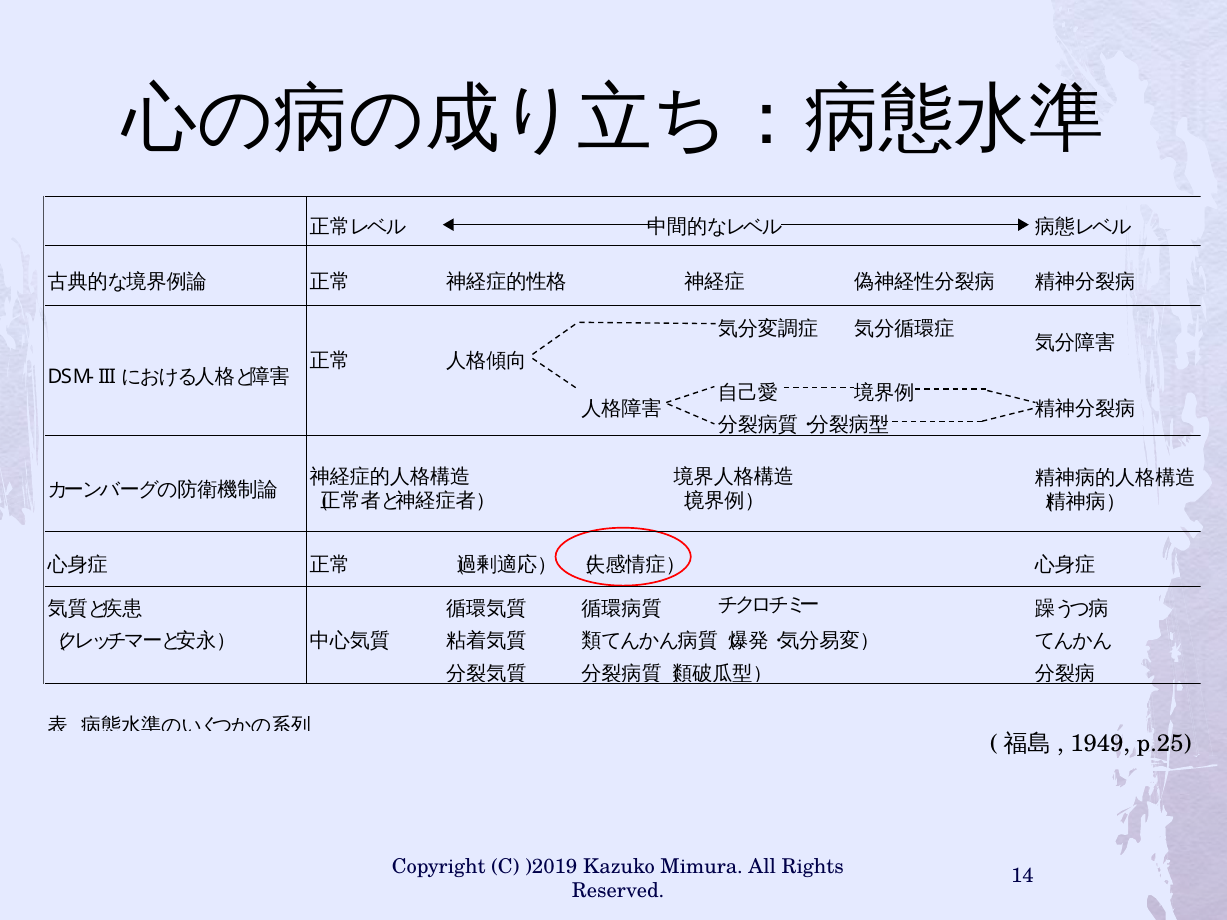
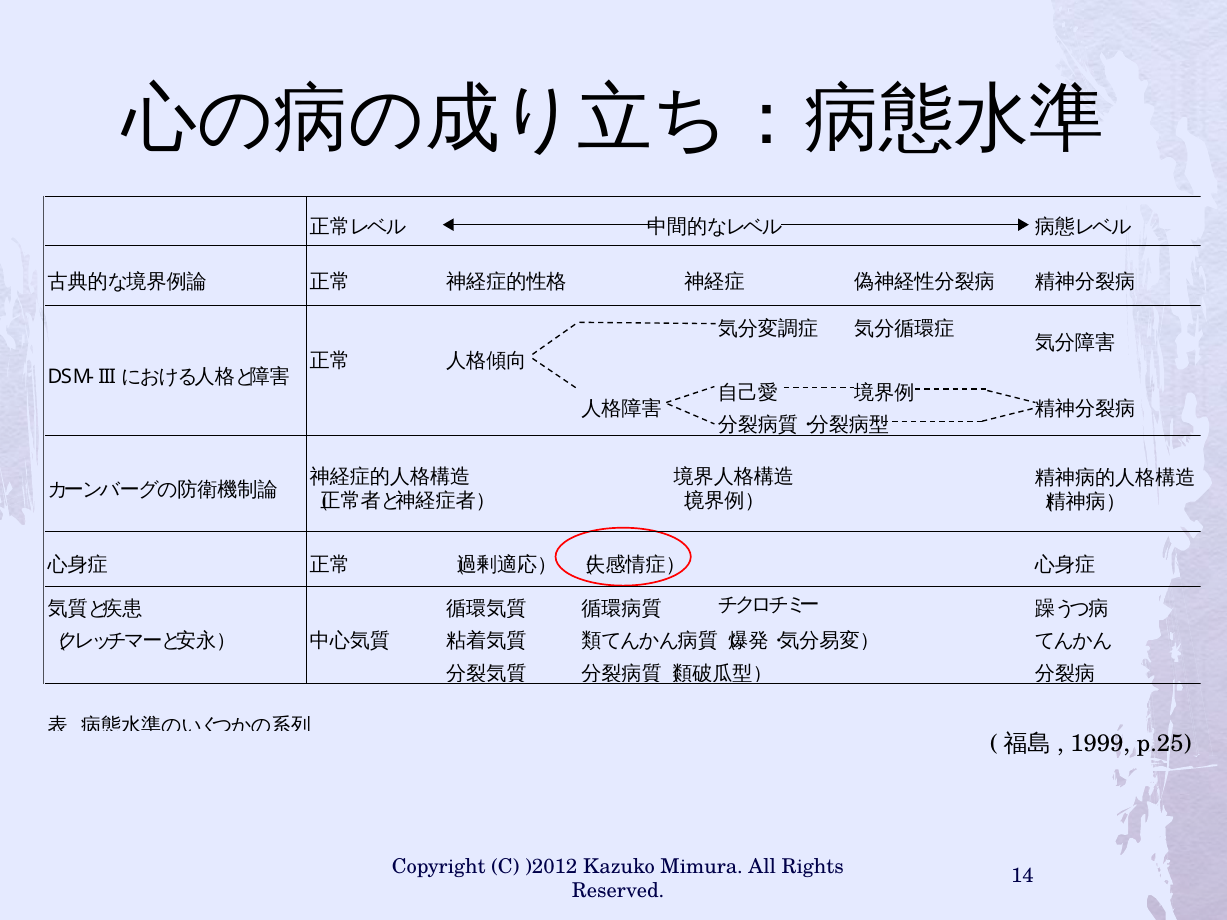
1949: 1949 -> 1999
)2019: )2019 -> )2012
